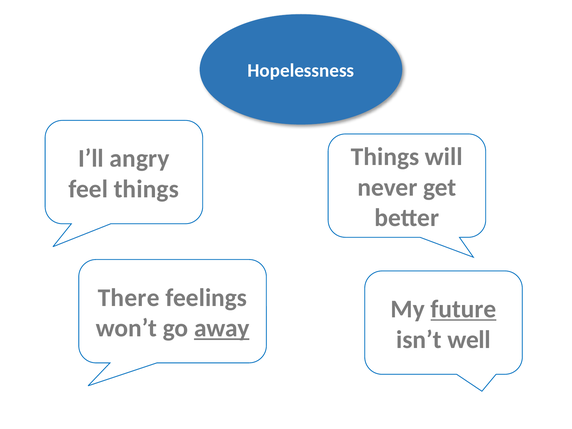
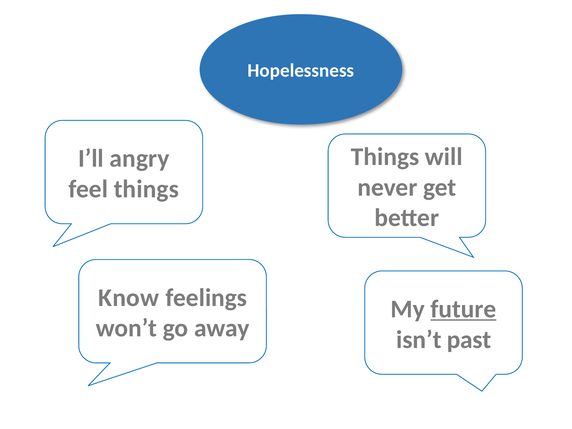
There: There -> Know
away underline: present -> none
well: well -> past
